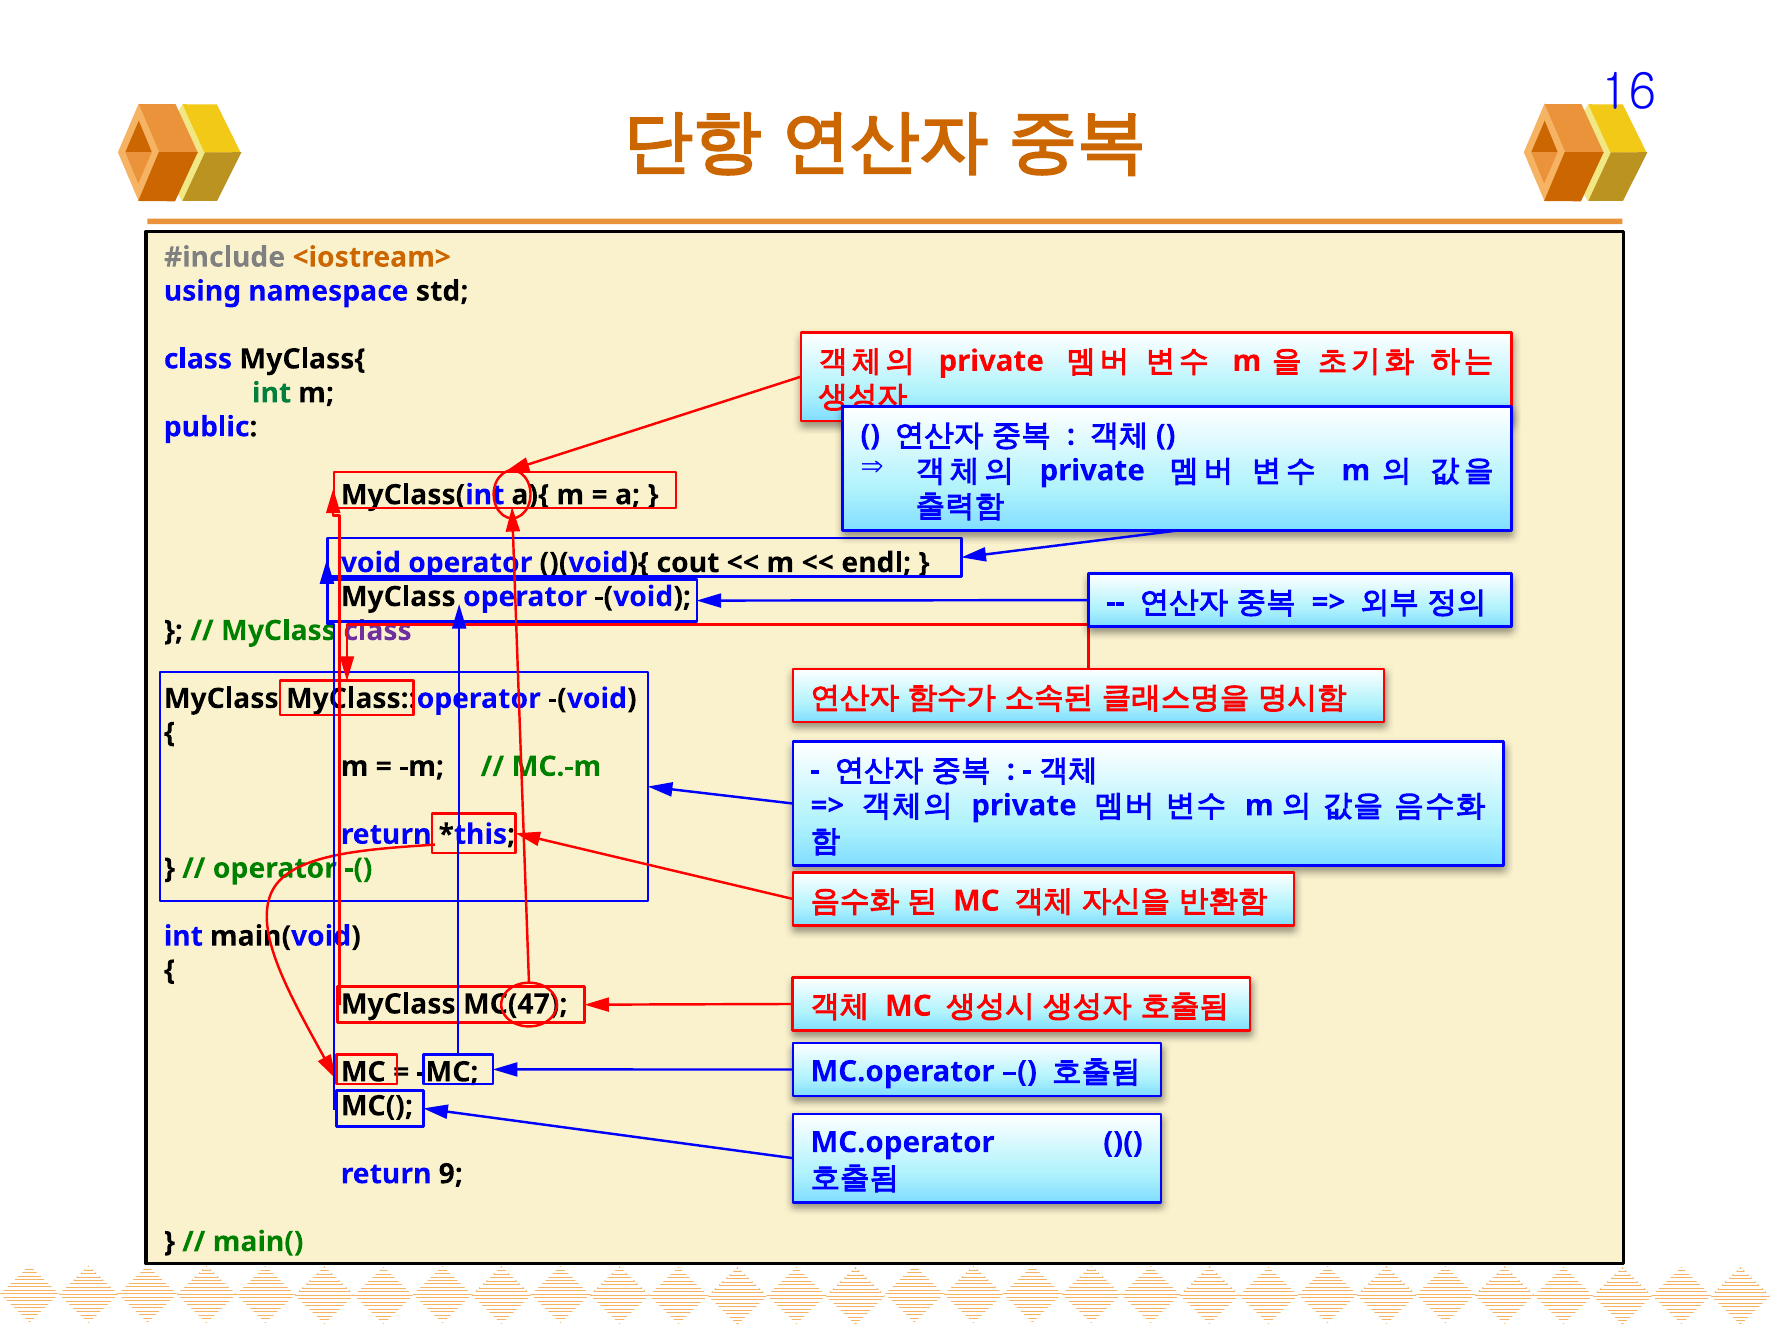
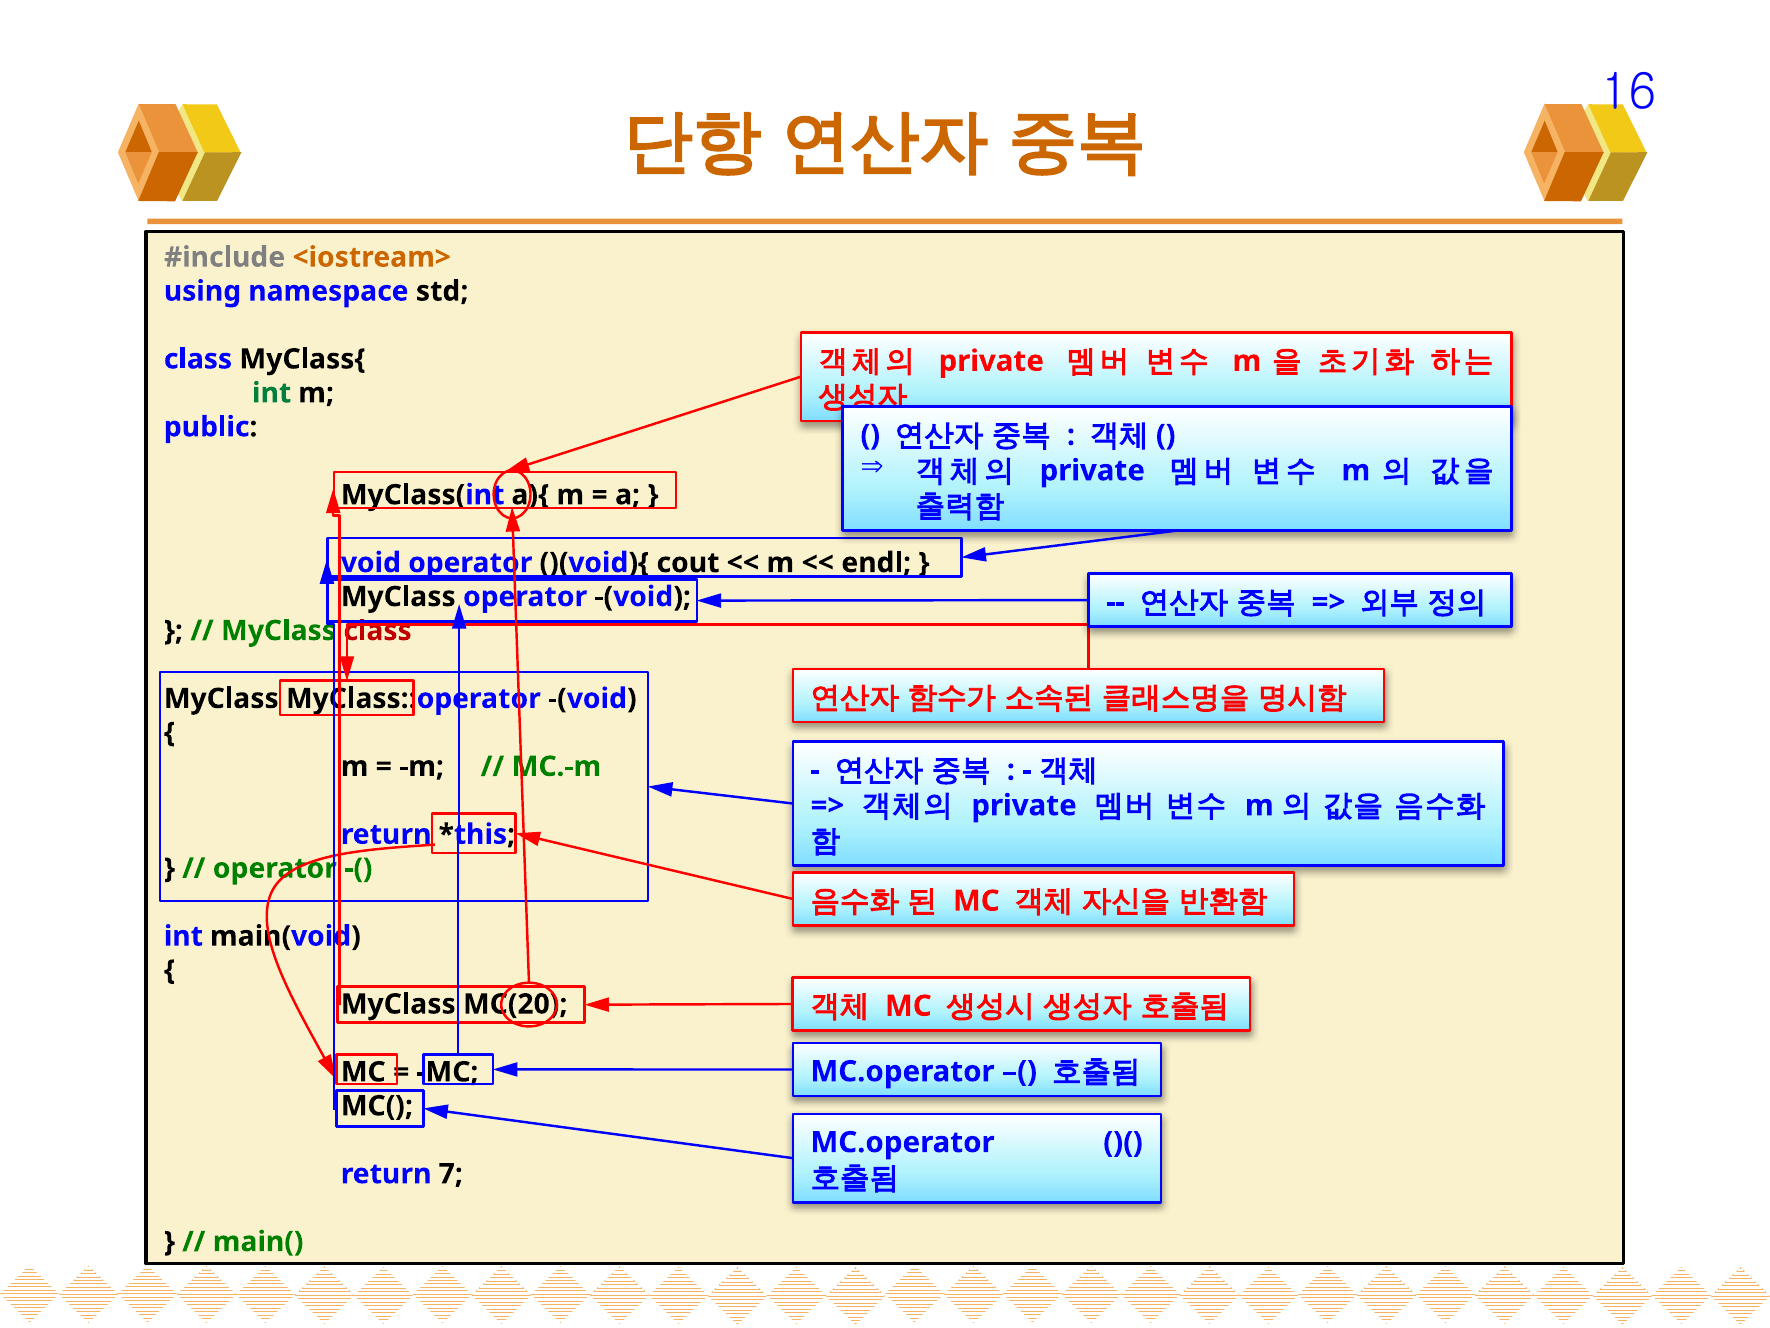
class at (378, 631) colour: purple -> red
MC(47: MC(47 -> MC(20
9: 9 -> 7
